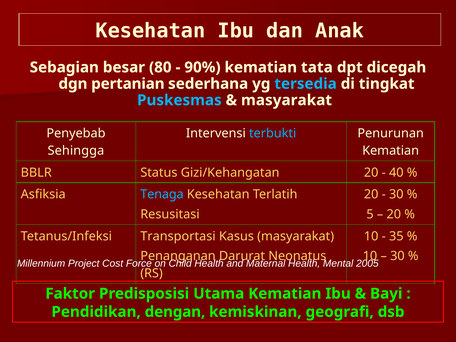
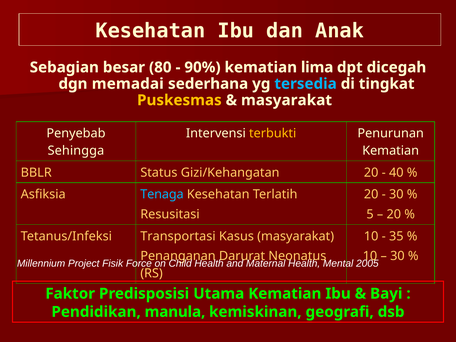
tata: tata -> lima
pertanian: pertanian -> memadai
Puskesmas colour: light blue -> yellow
terbukti colour: light blue -> yellow
Cost: Cost -> Fisik
dengan: dengan -> manula
